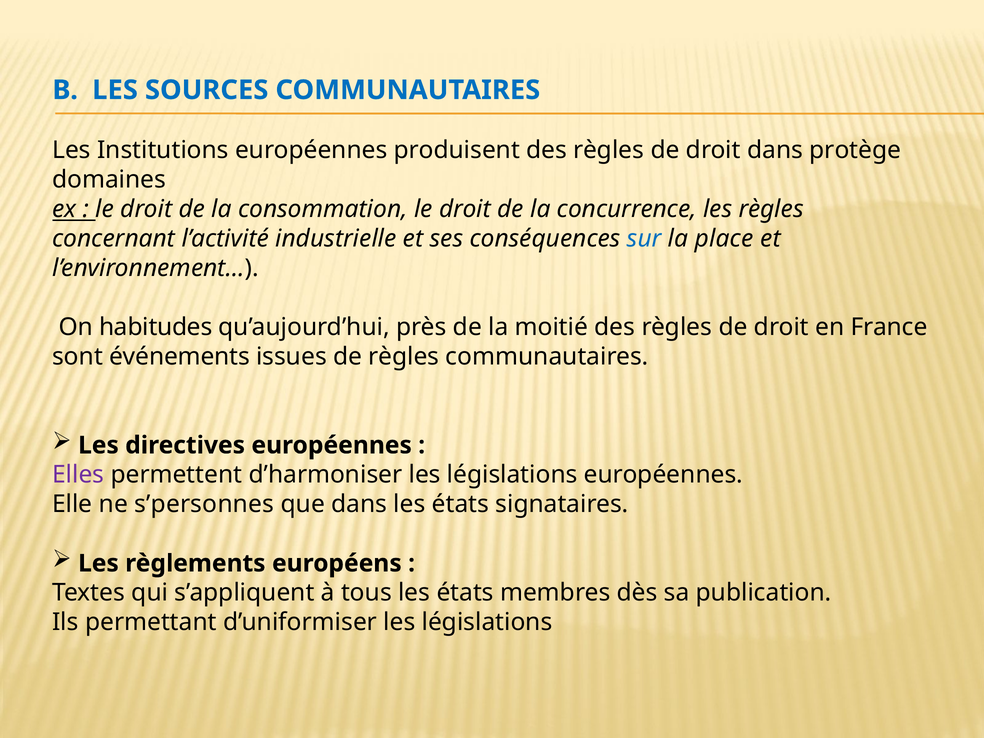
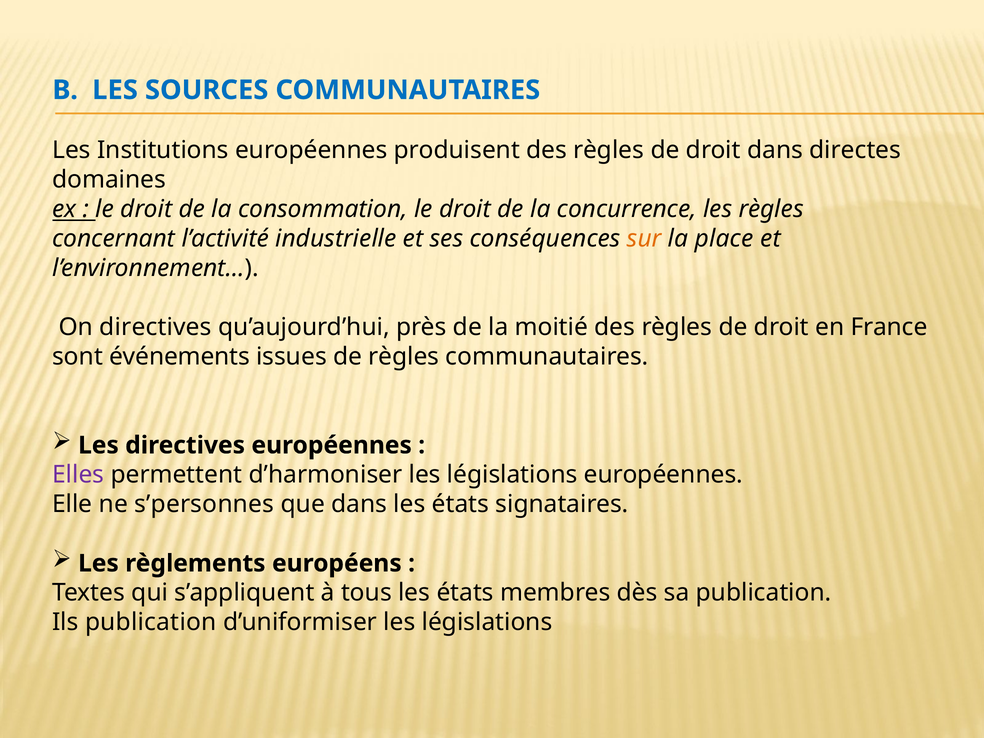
protège: protège -> directes
sur colour: blue -> orange
On habitudes: habitudes -> directives
Ils permettant: permettant -> publication
